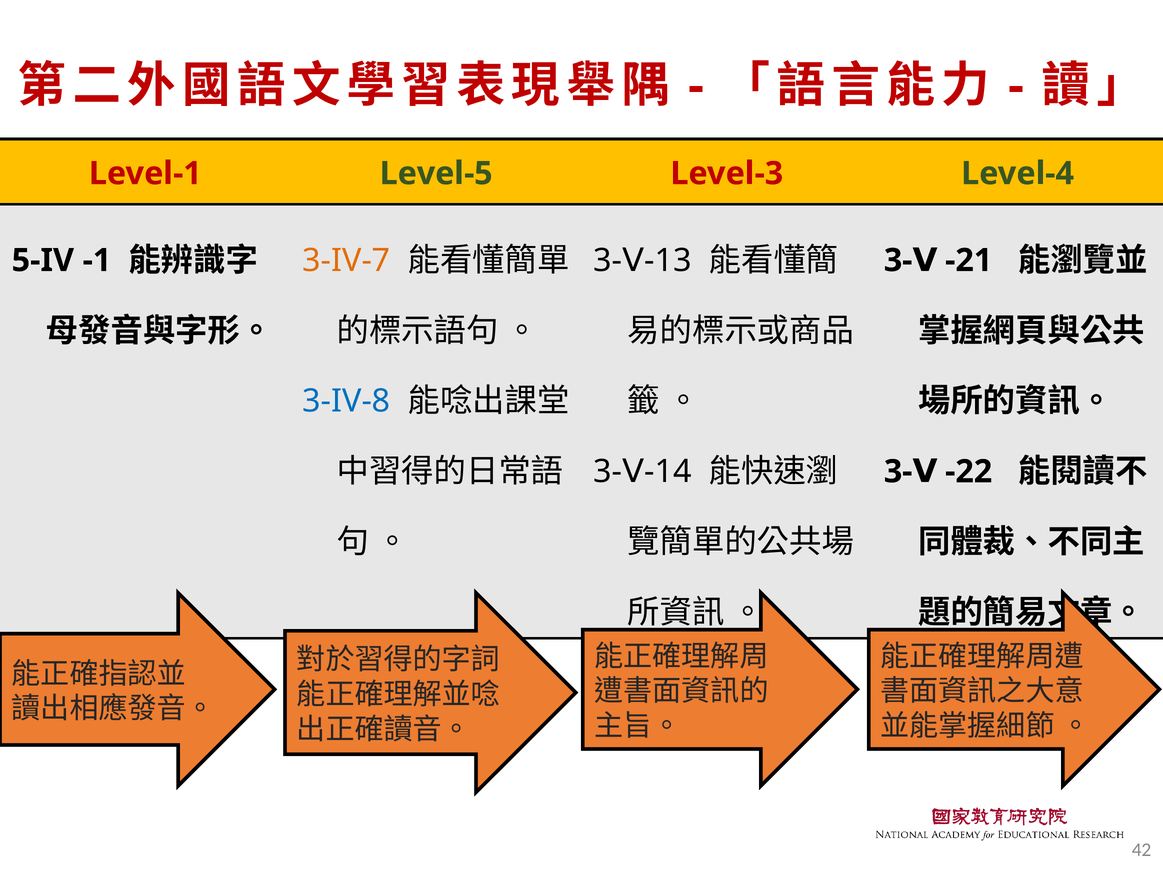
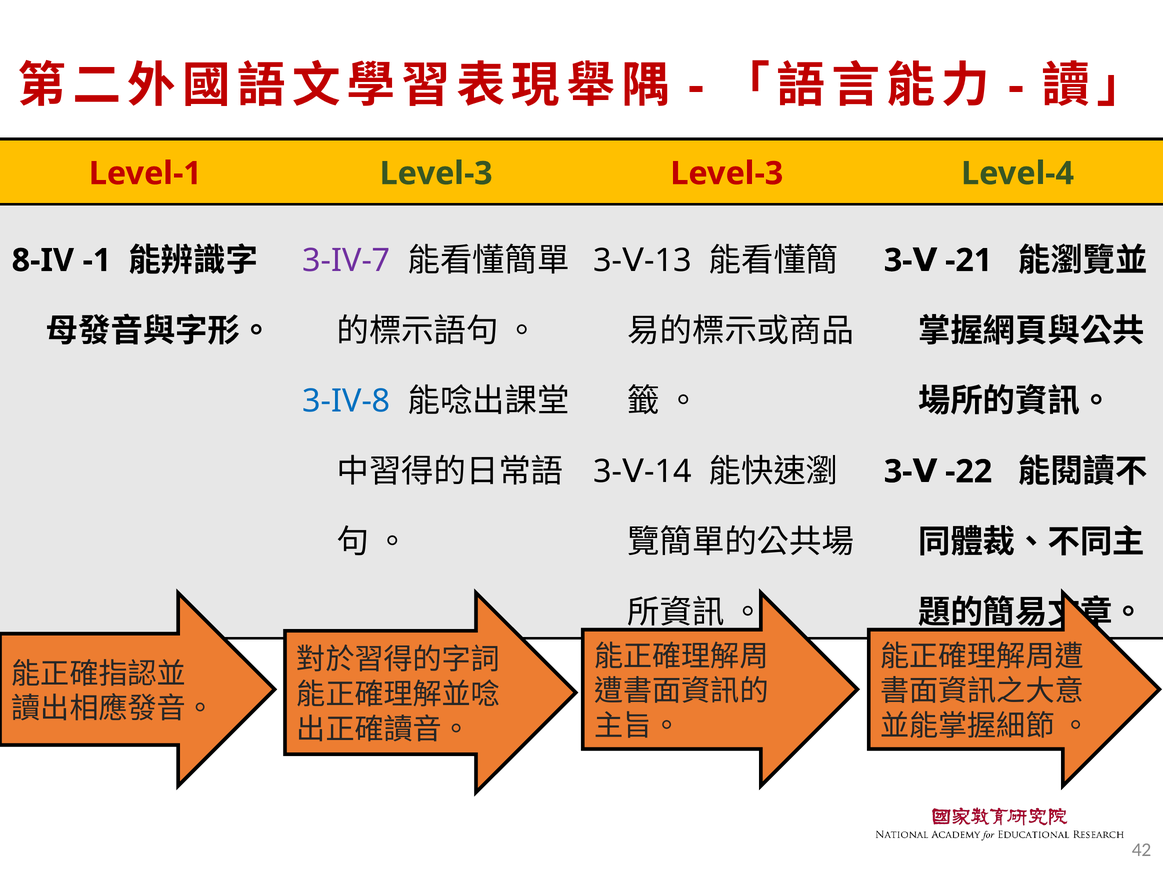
Level-1 Level-5: Level-5 -> Level-3
3-IV-7 colour: orange -> purple
5-IV: 5-IV -> 8-IV
